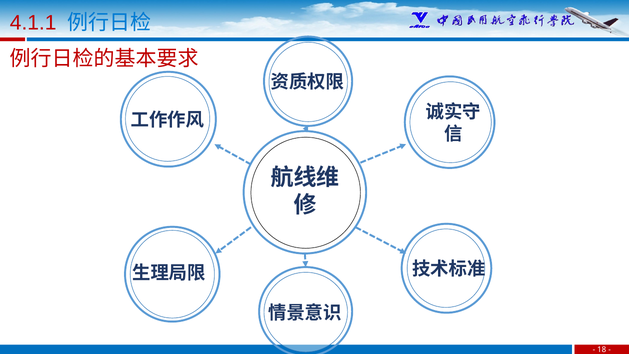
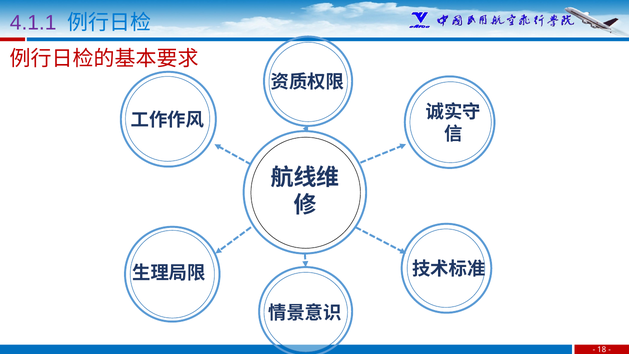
4.1.1 colour: red -> purple
